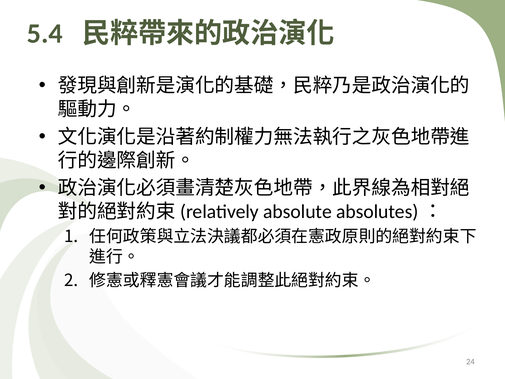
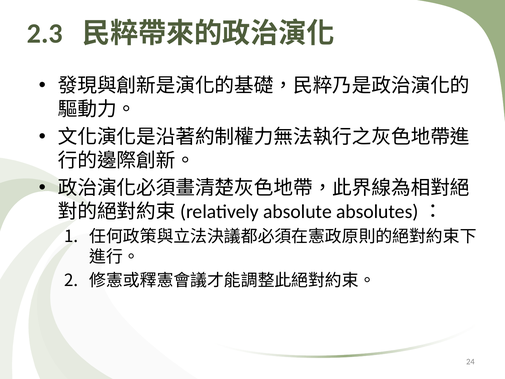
5.4: 5.4 -> 2.3
